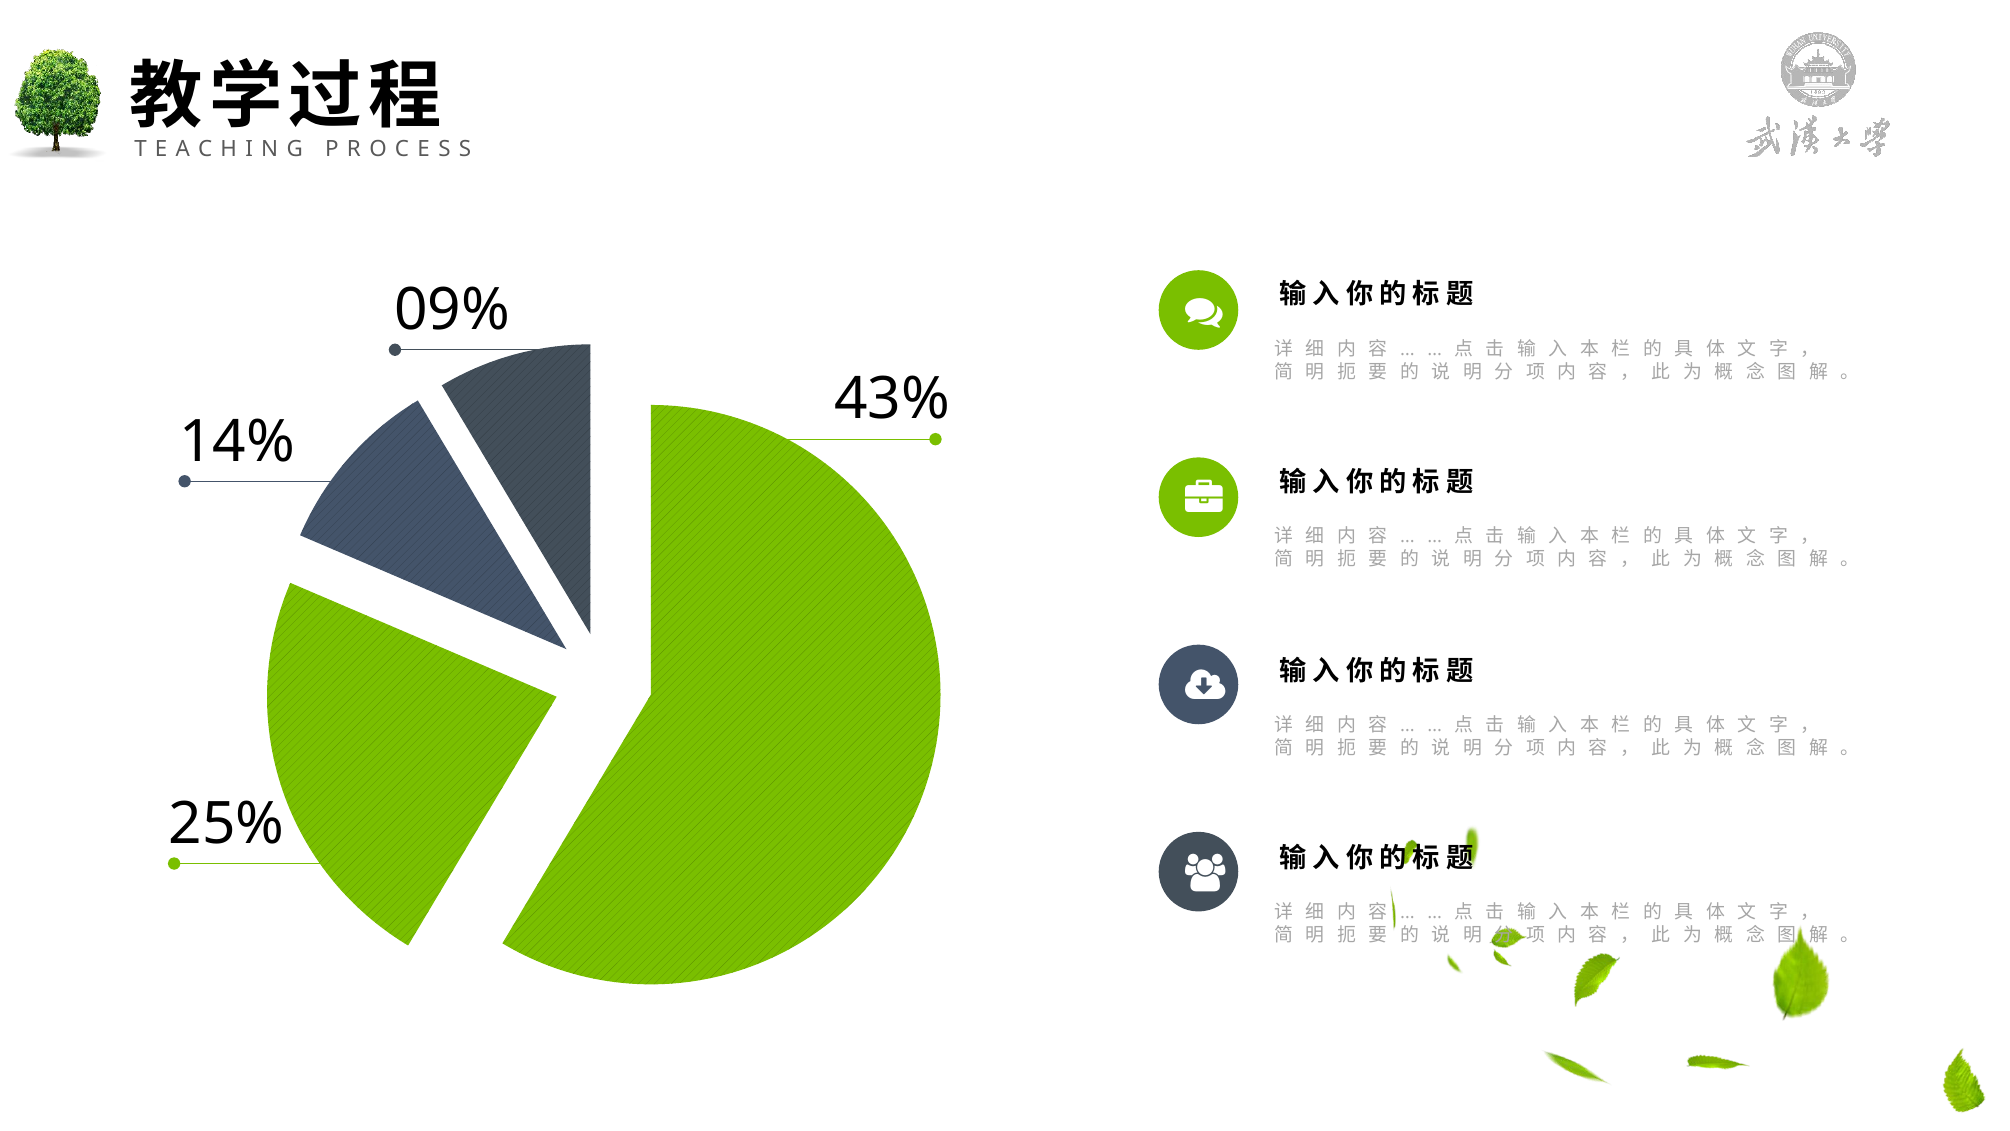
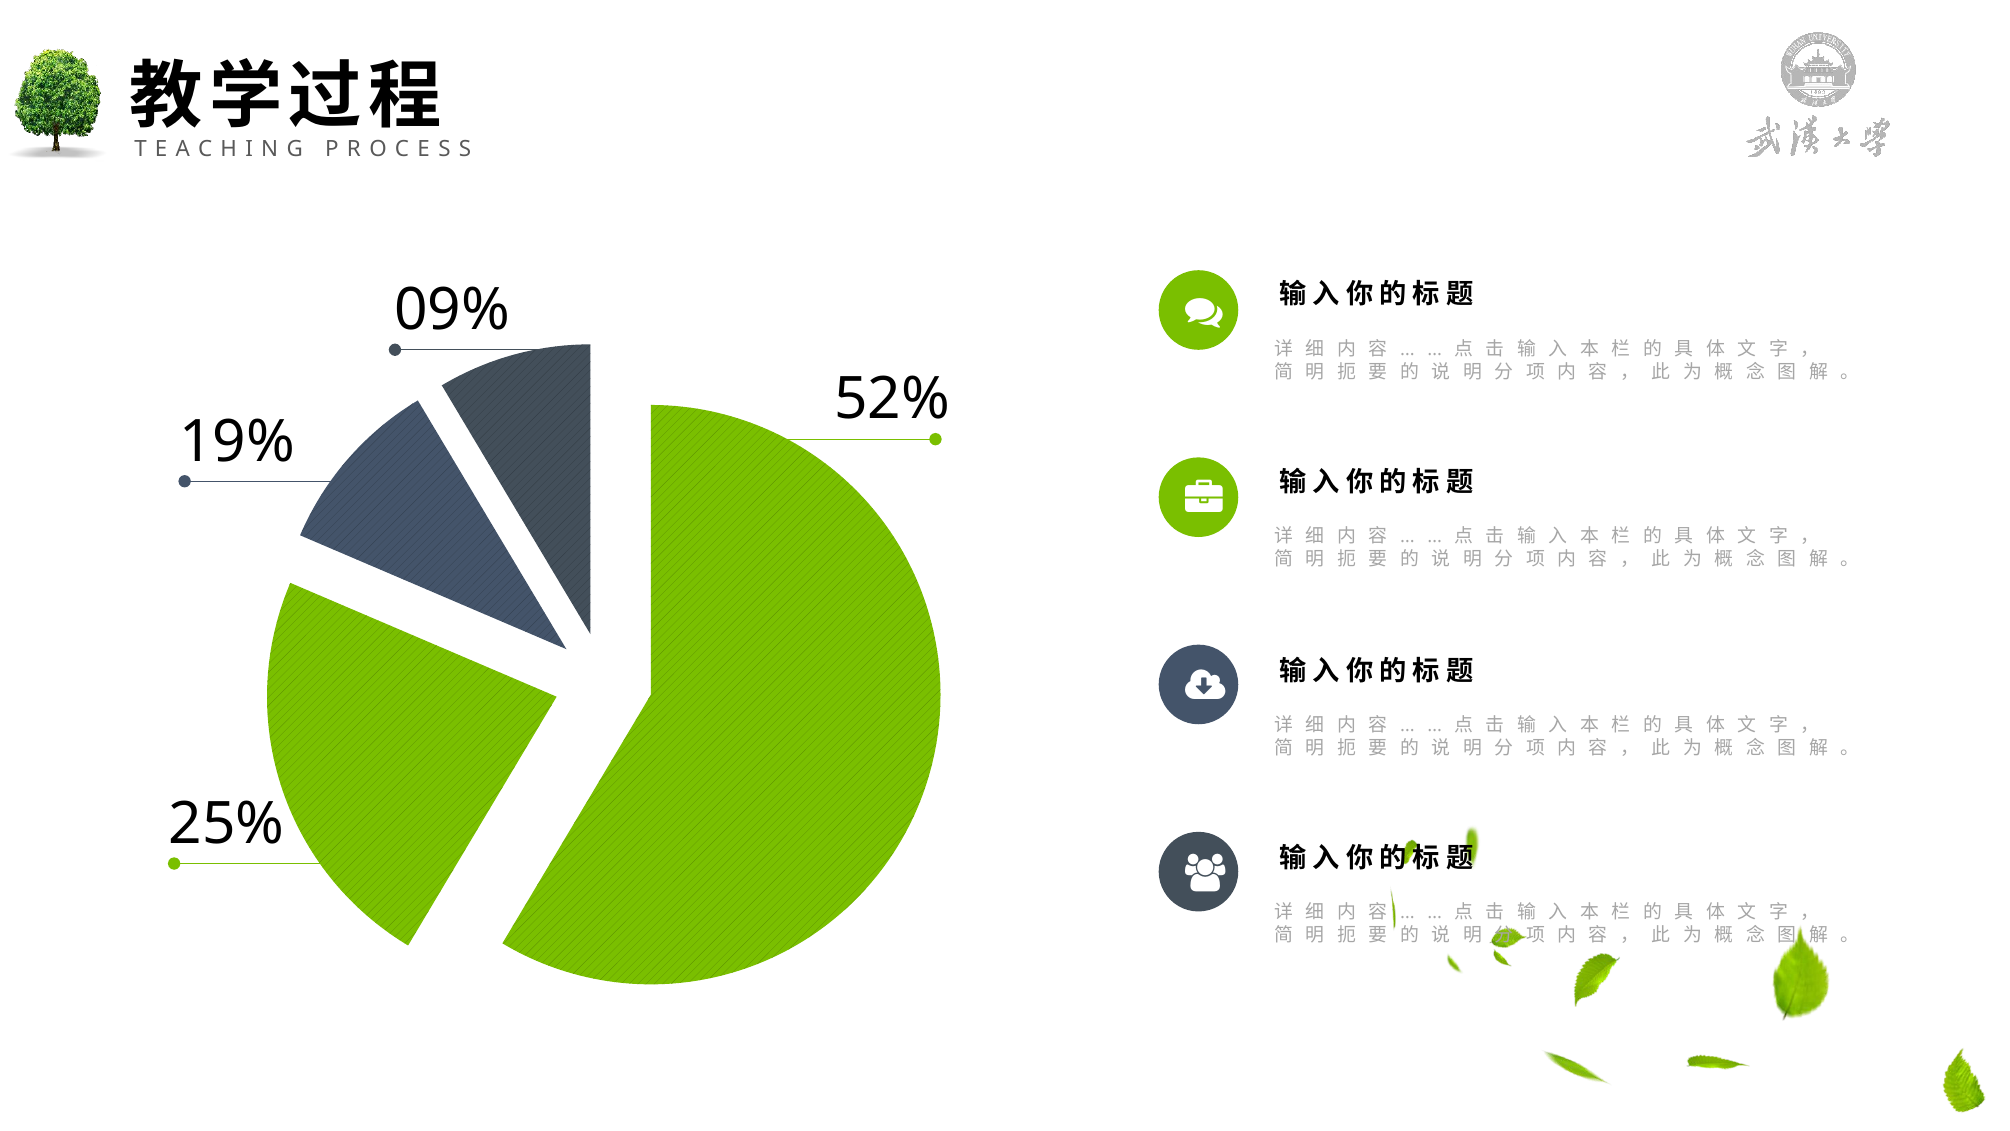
43%: 43% -> 52%
14%: 14% -> 19%
